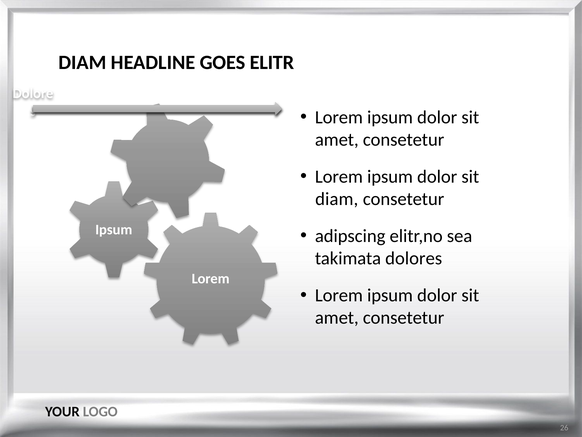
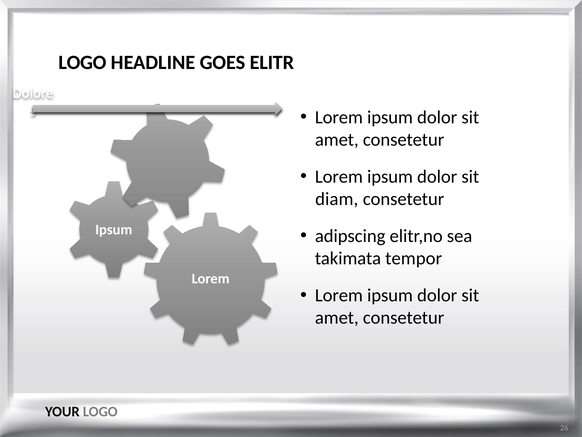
DIAM at (82, 62): DIAM -> LOGO
dolores: dolores -> tempor
